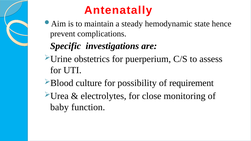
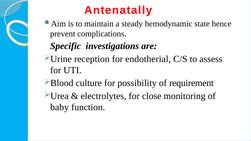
obstetrics: obstetrics -> reception
puerperium: puerperium -> endotherial
